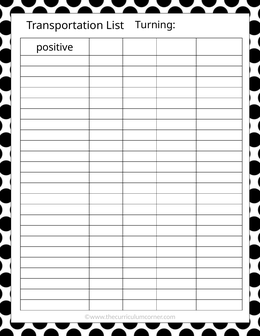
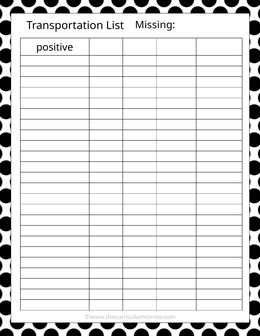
Turning: Turning -> Missing
